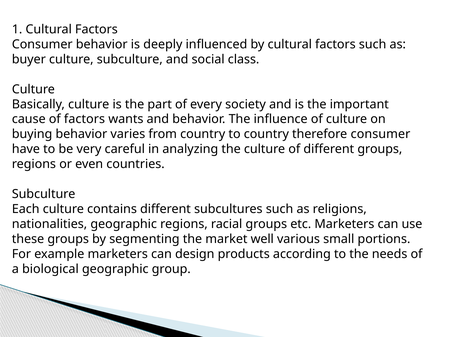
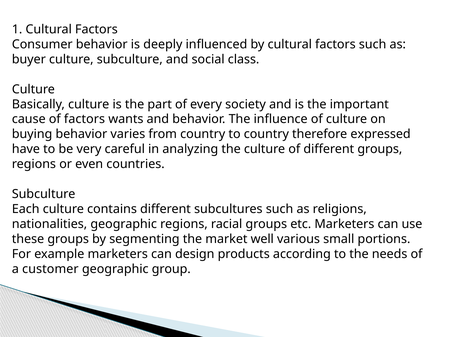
therefore consumer: consumer -> expressed
biological: biological -> customer
